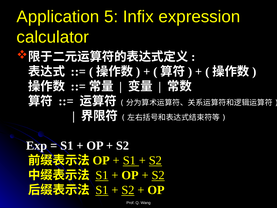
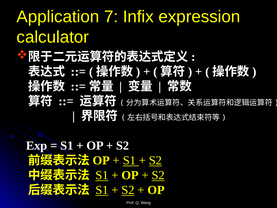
5: 5 -> 7
